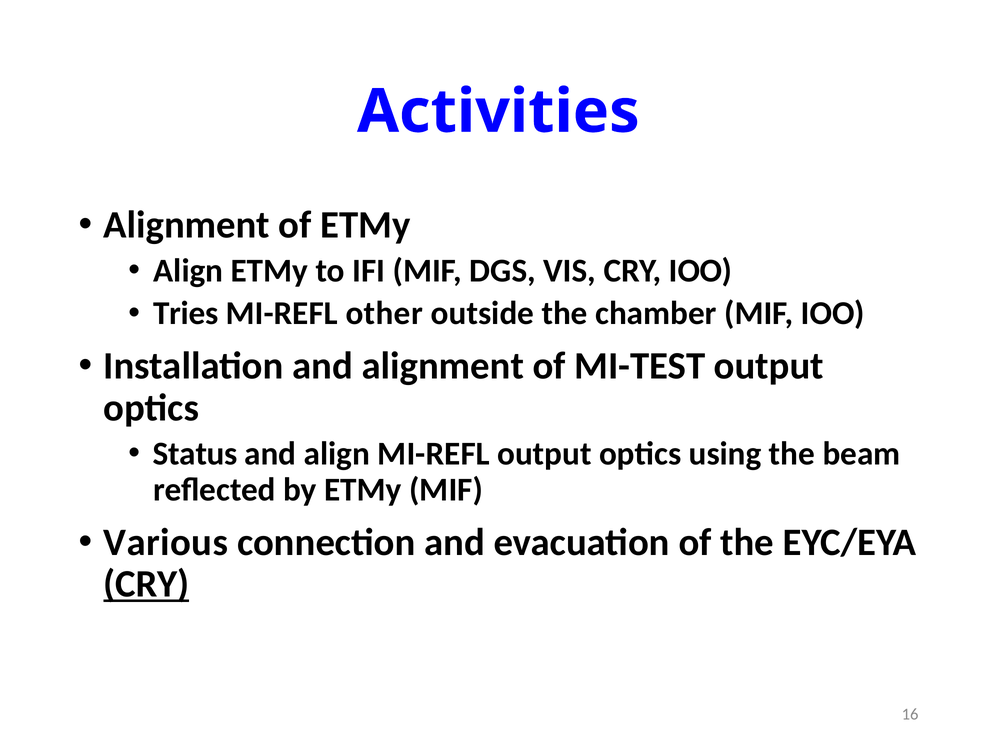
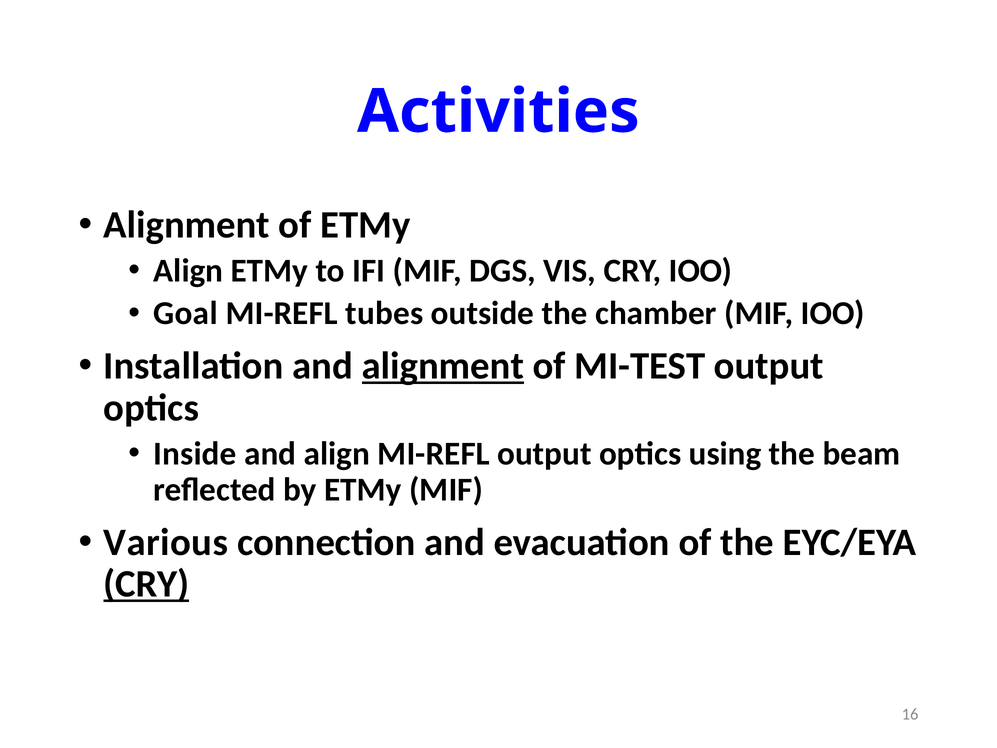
Tries: Tries -> Goal
other: other -> tubes
alignment at (443, 366) underline: none -> present
Status: Status -> Inside
